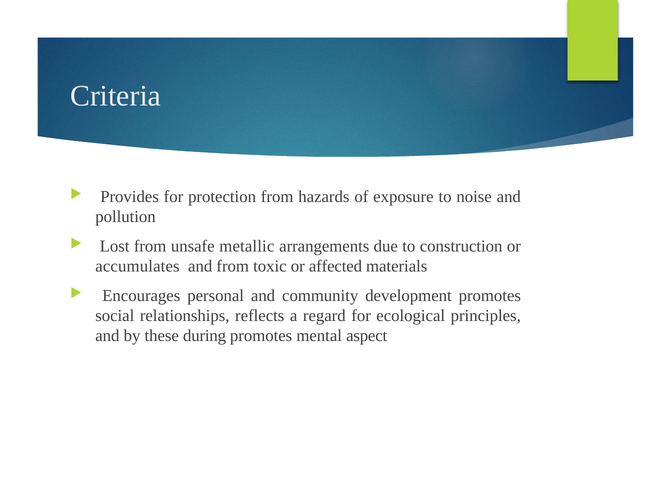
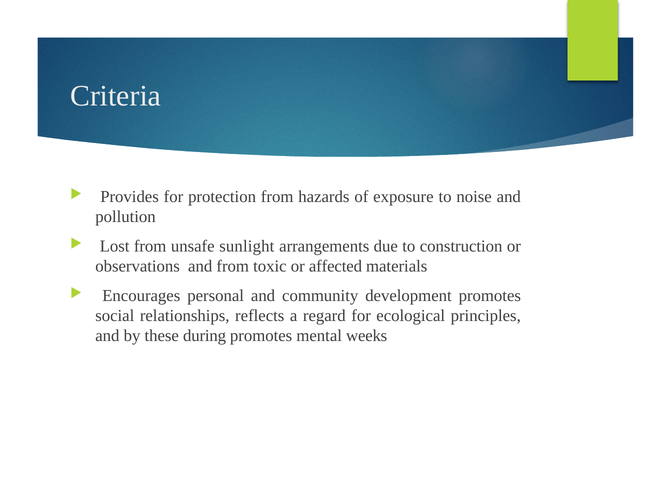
metallic: metallic -> sunlight
accumulates: accumulates -> observations
aspect: aspect -> weeks
